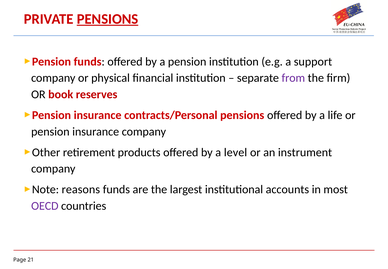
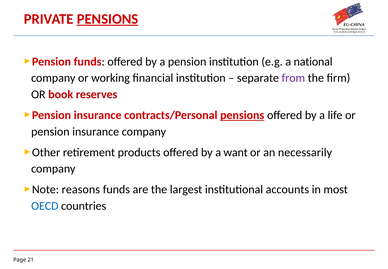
support: support -> national
physical: physical -> working
pensions at (242, 115) underline: none -> present
level: level -> want
instrument: instrument -> necessarily
OECD colour: purple -> blue
